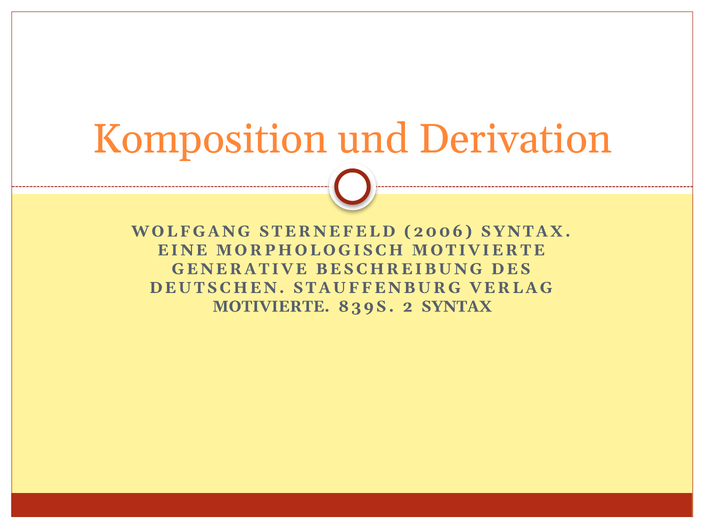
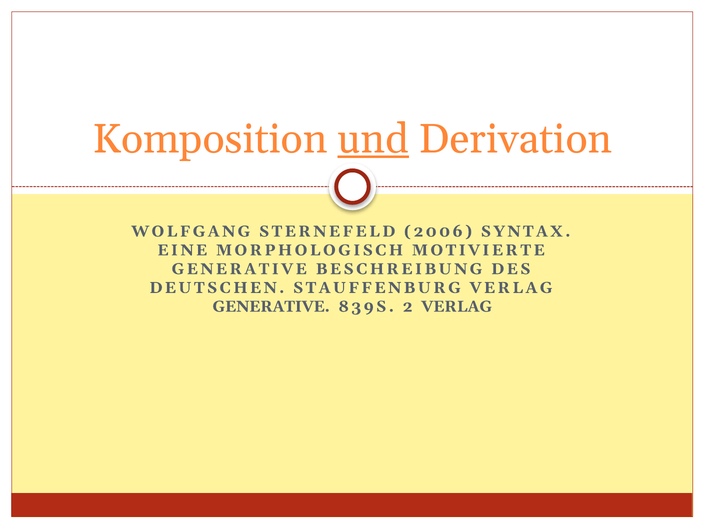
und underline: none -> present
MOTIVIERTE at (271, 306): MOTIVIERTE -> GENERATIVE
2 SYNTAX: SYNTAX -> VERLAG
